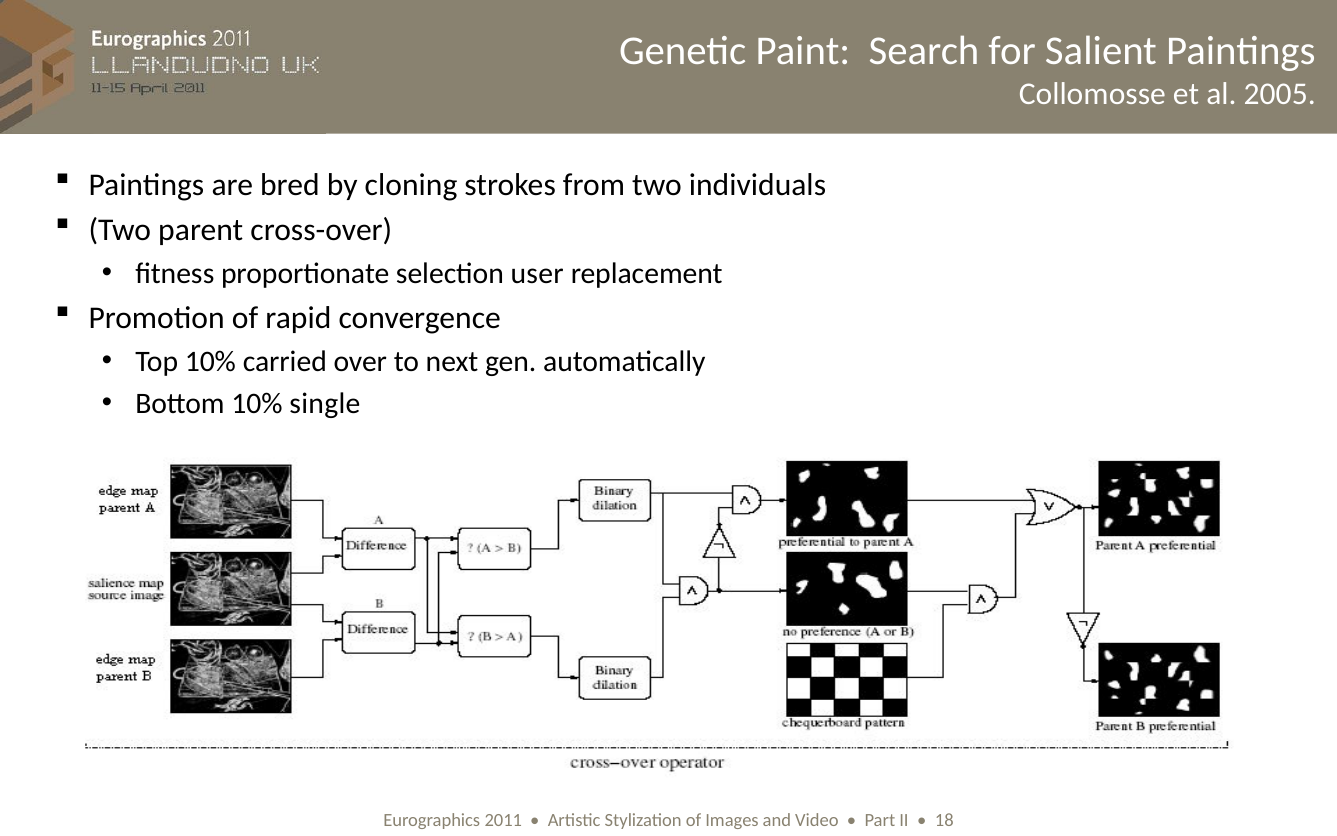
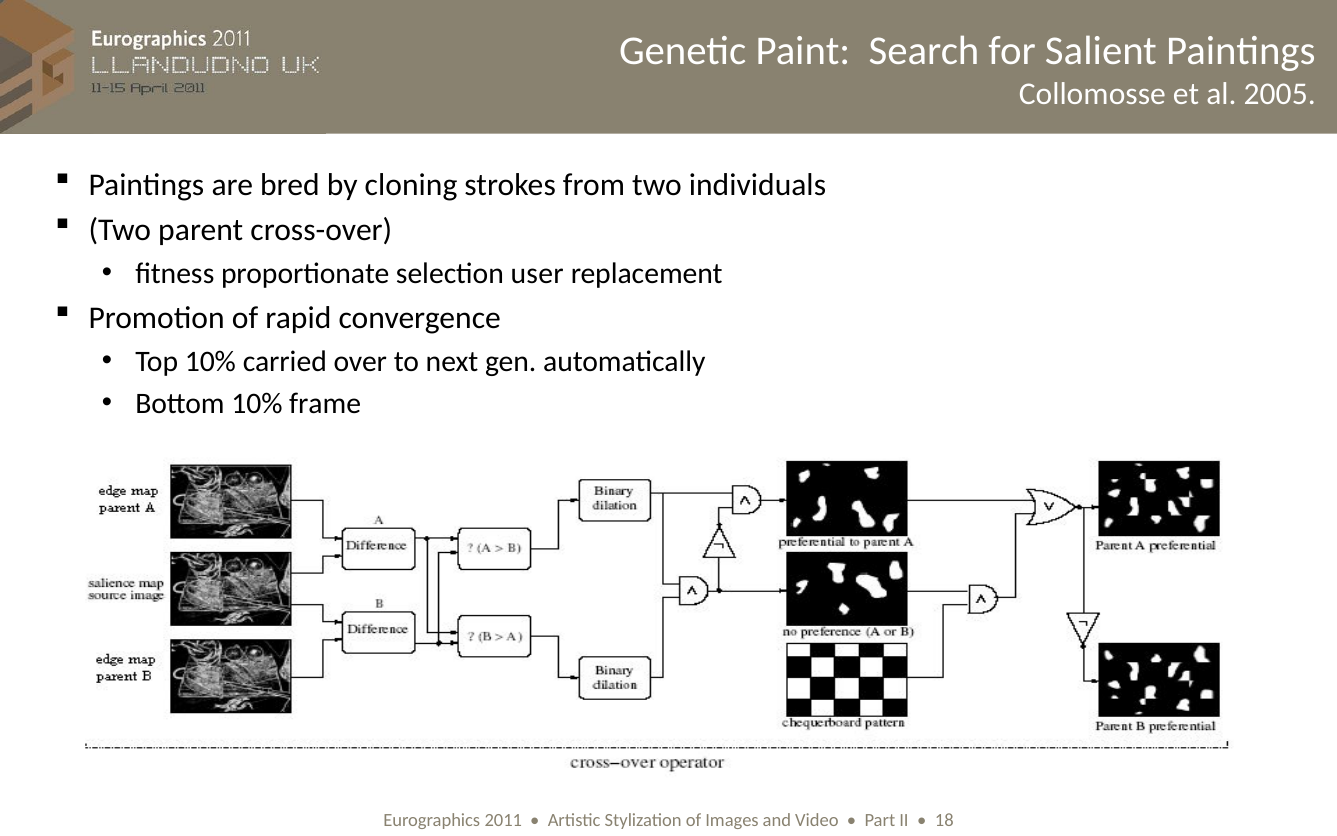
single: single -> frame
